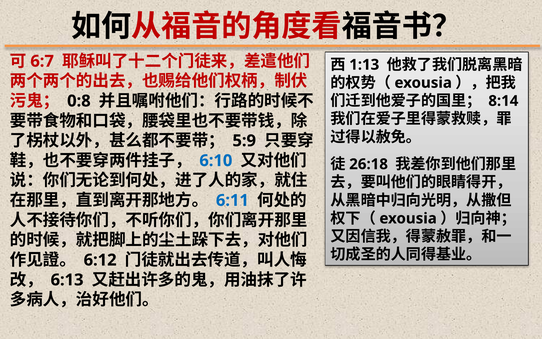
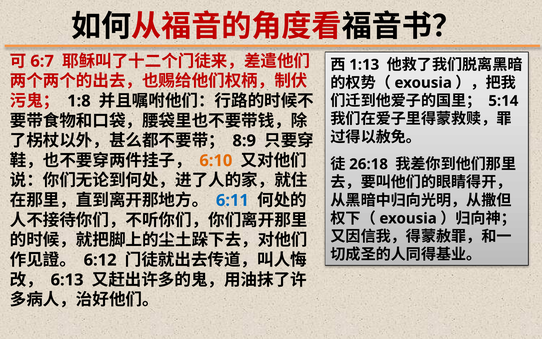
0:8: 0:8 -> 1:8
8:14: 8:14 -> 5:14
5:9: 5:9 -> 8:9
6:10 colour: blue -> orange
